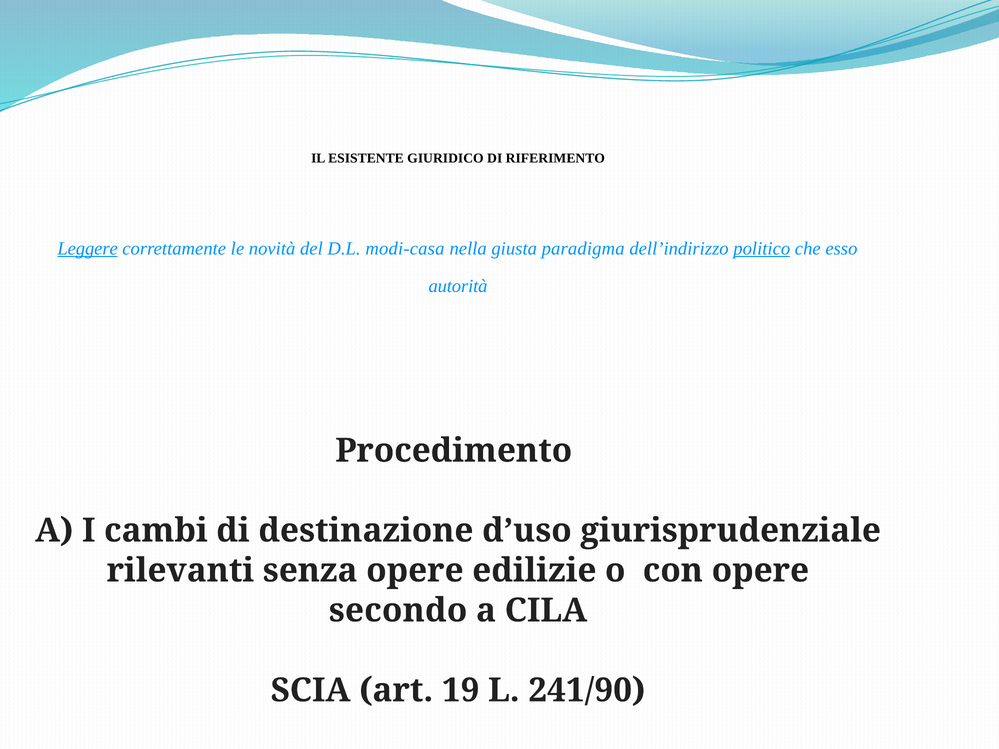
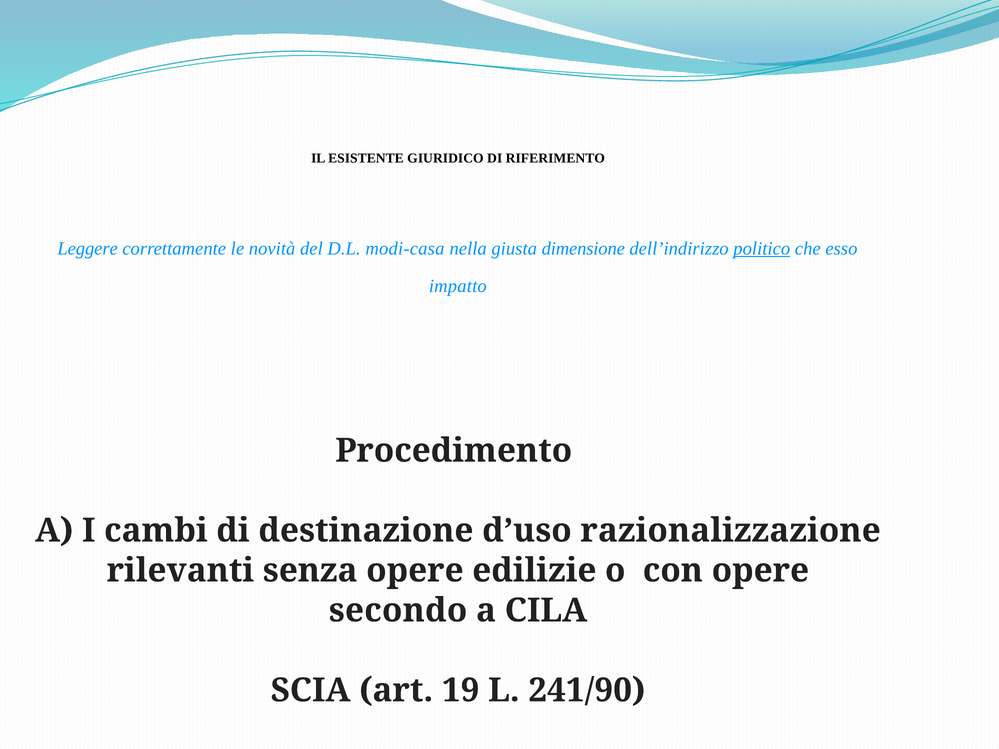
Leggere underline: present -> none
paradigma: paradigma -> dimensione
autorità: autorità -> impatto
giurisprudenziale: giurisprudenziale -> razionalizzazione
